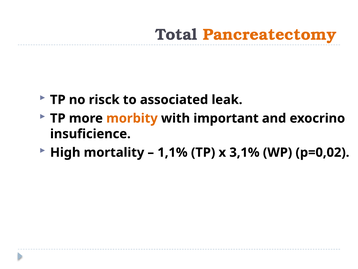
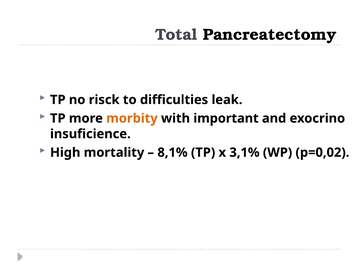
Pancreatectomy colour: orange -> black
associated: associated -> difficulties
1,1%: 1,1% -> 8,1%
